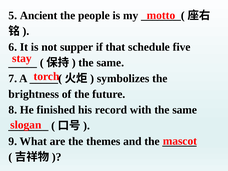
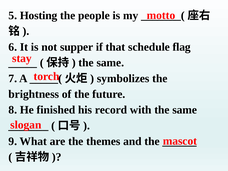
Ancient: Ancient -> Hosting
five: five -> flag
